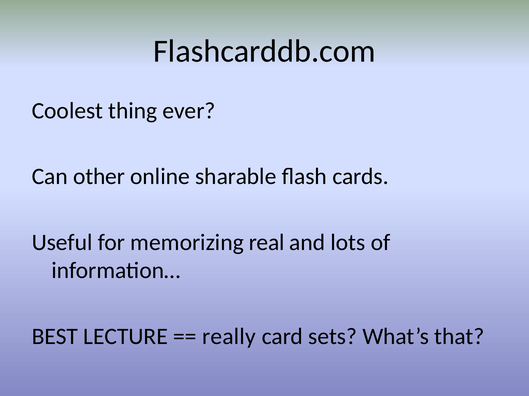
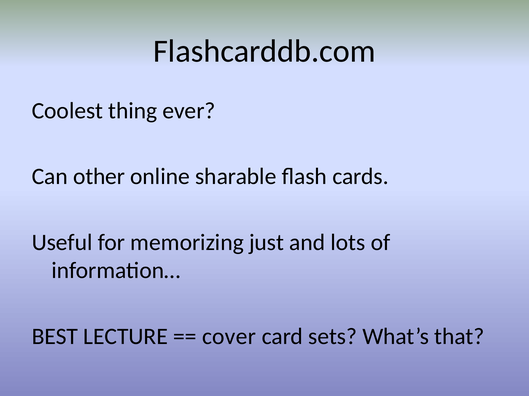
real: real -> just
really: really -> cover
